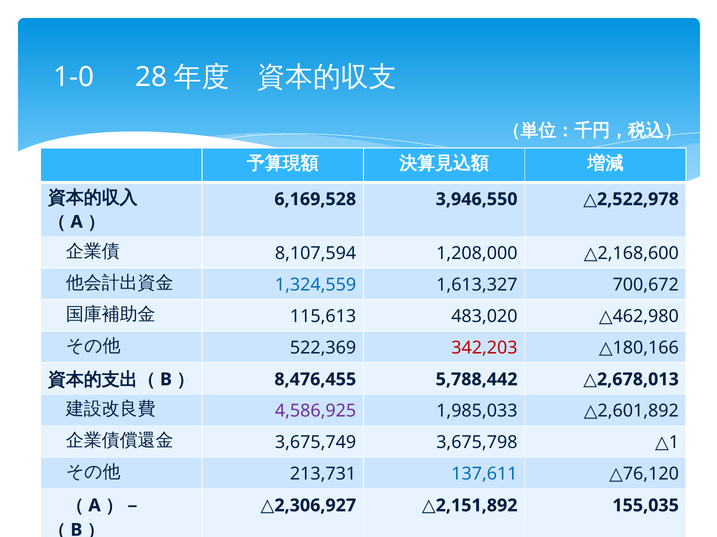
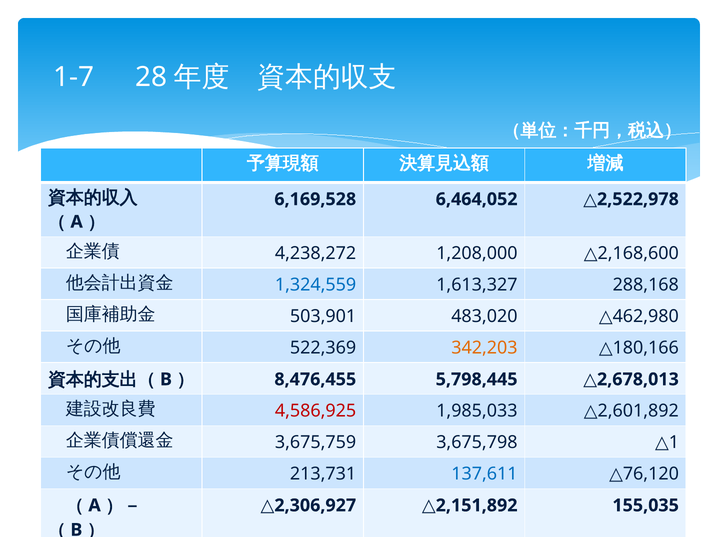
1-0: 1-0 -> 1-7
3,946,550: 3,946,550 -> 6,464,052
8,107,594: 8,107,594 -> 4,238,272
700,672: 700,672 -> 288,168
115,613: 115,613 -> 503,901
342,203 colour: red -> orange
5,788,442: 5,788,442 -> 5,798,445
4,586,925 colour: purple -> red
3,675,749: 3,675,749 -> 3,675,759
